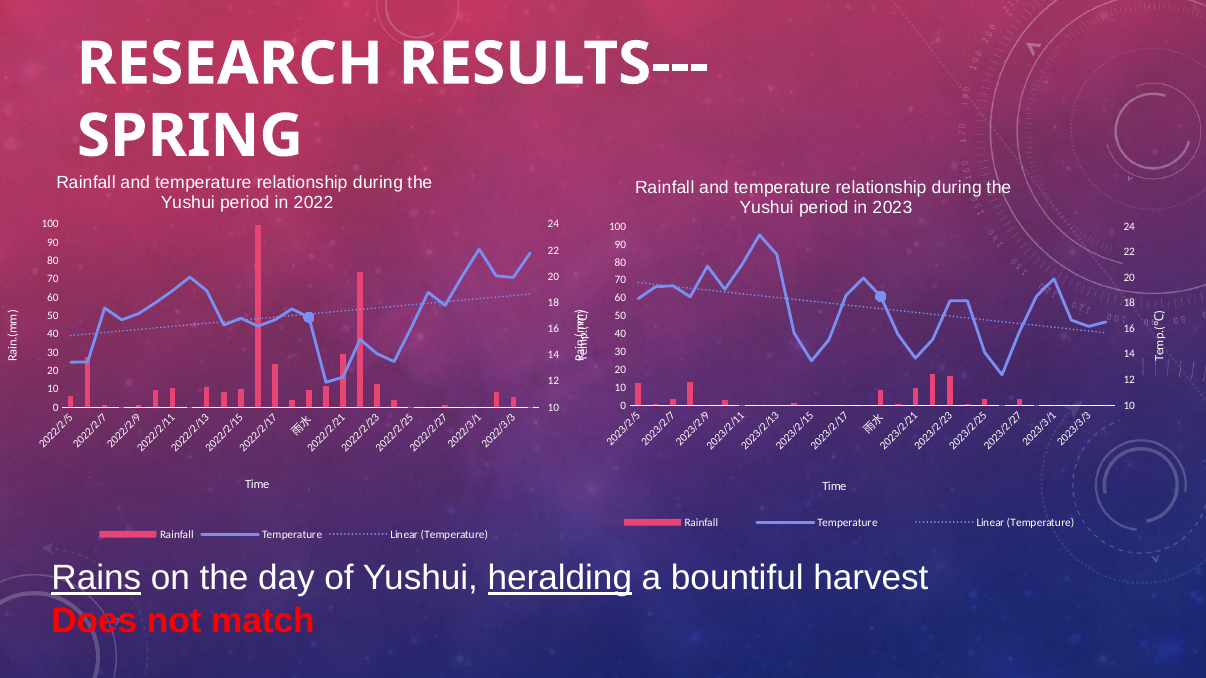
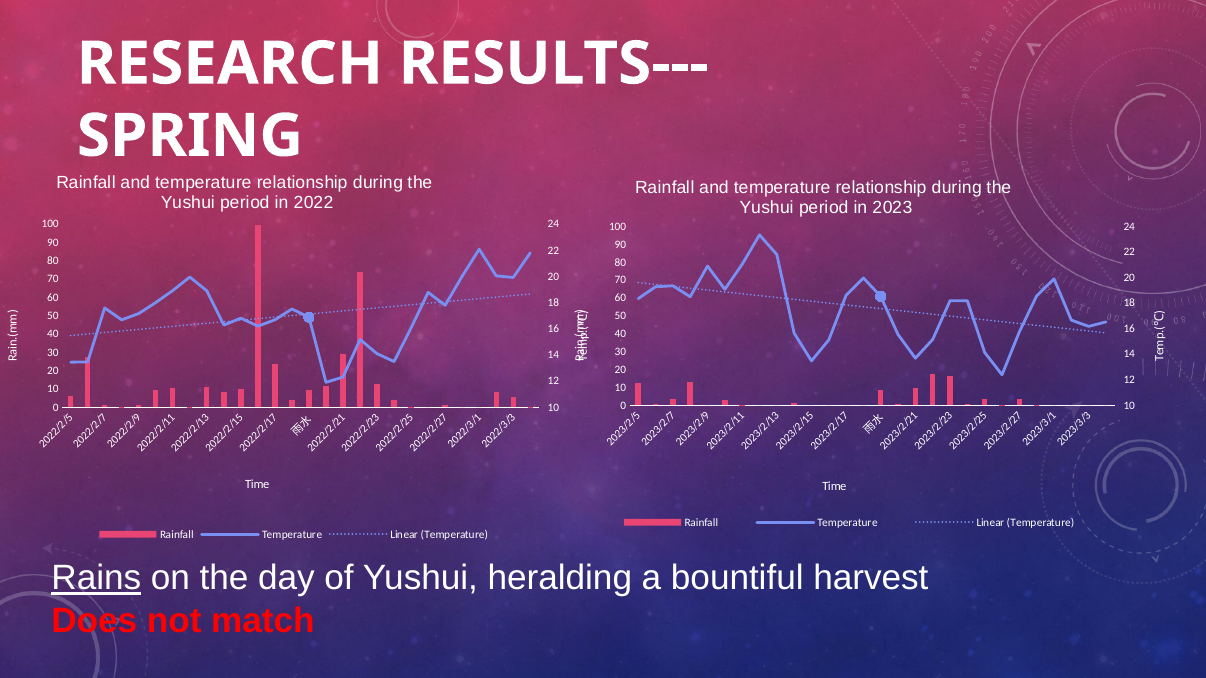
heralding underline: present -> none
